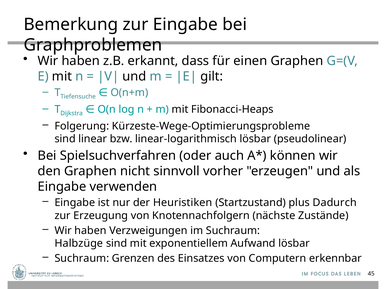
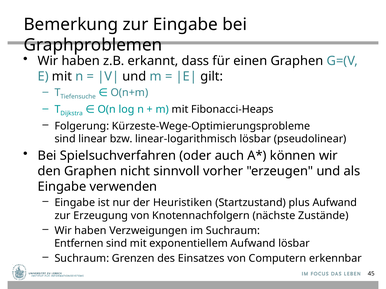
plus Dadurch: Dadurch -> Aufwand
Halbzüge: Halbzüge -> Entfernen
